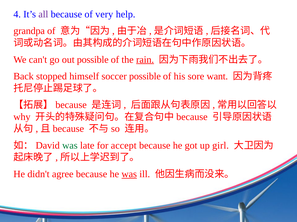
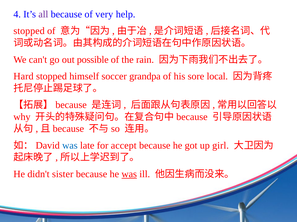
grandpa at (29, 31): grandpa -> stopped
rain underline: present -> none
Back: Back -> Hard
soccer possible: possible -> grandpa
want: want -> local
was at (70, 146) colour: green -> blue
agree: agree -> sister
